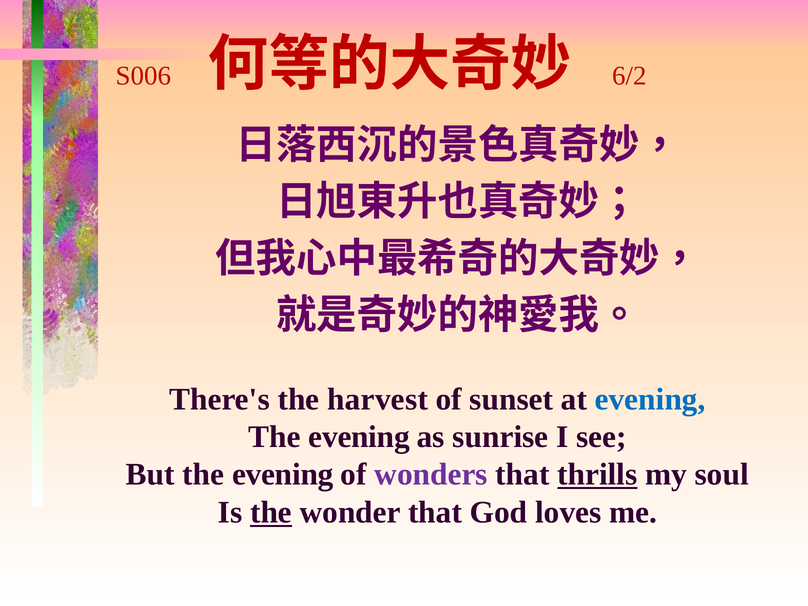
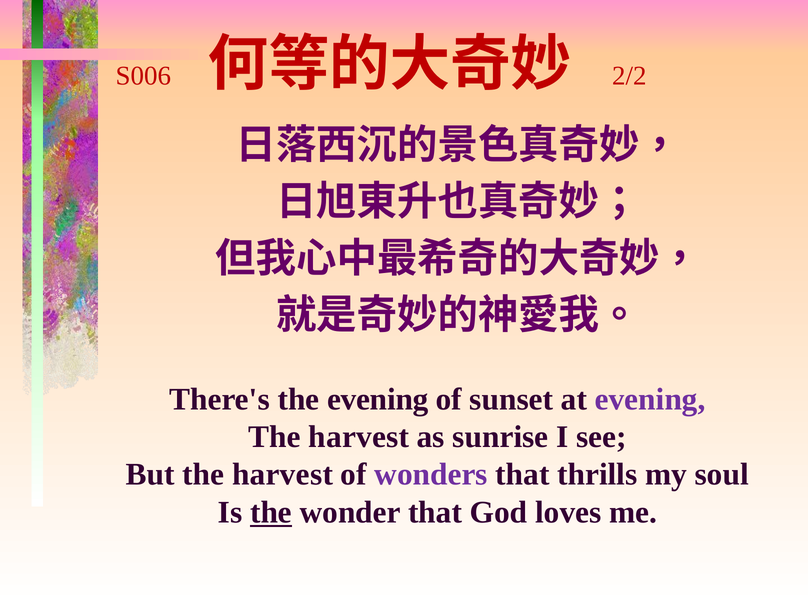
6/2: 6/2 -> 2/2
the harvest: harvest -> evening
evening at (650, 399) colour: blue -> purple
evening at (359, 437): evening -> harvest
But the evening: evening -> harvest
thrills underline: present -> none
